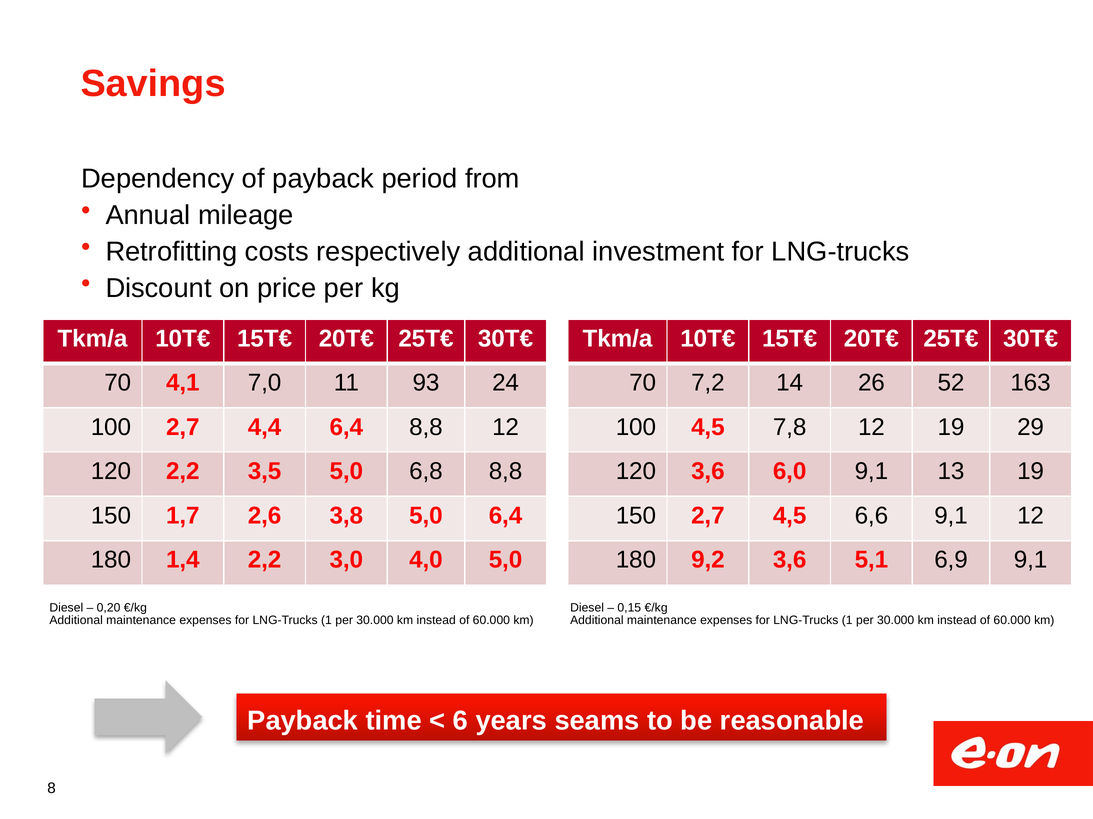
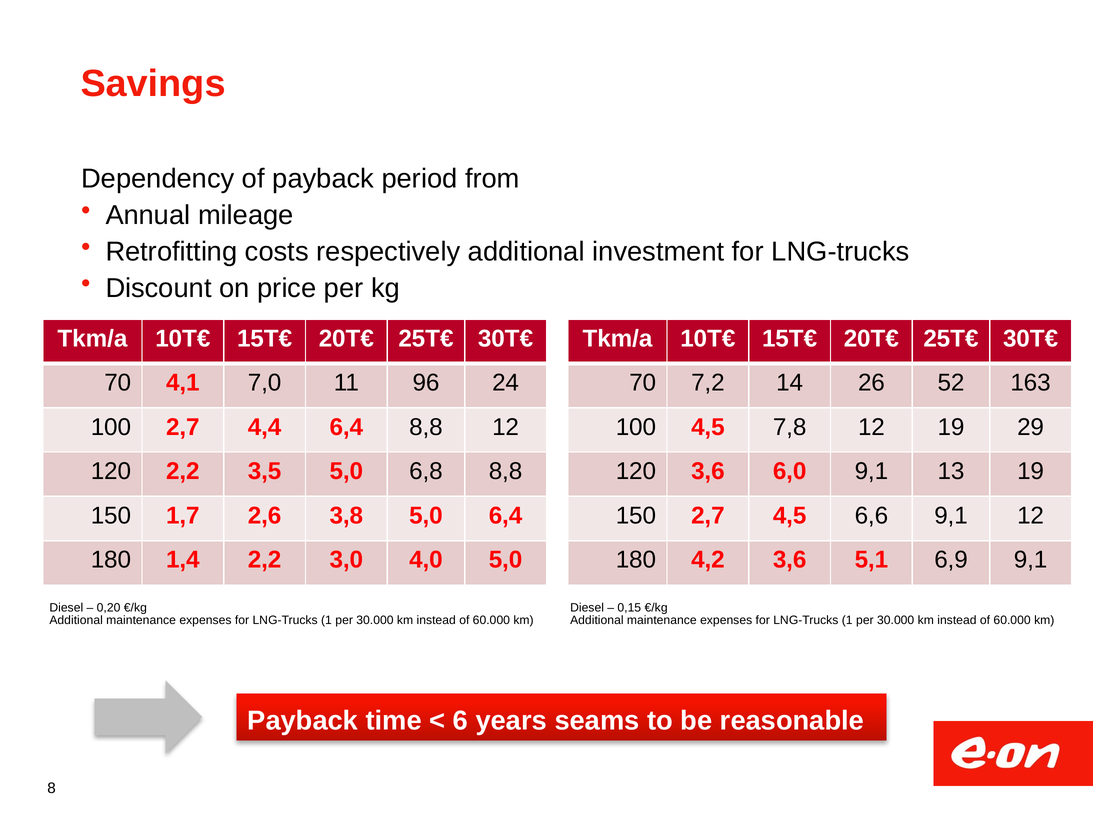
93: 93 -> 96
9,2: 9,2 -> 4,2
